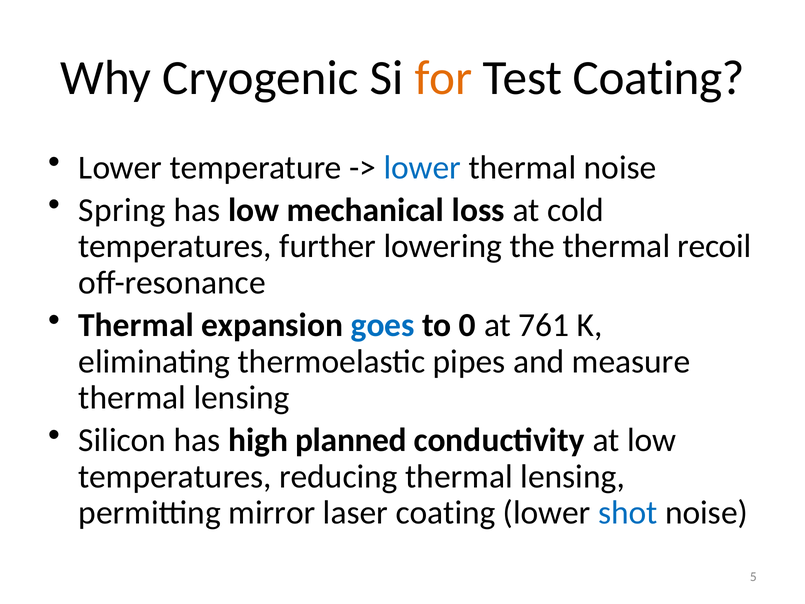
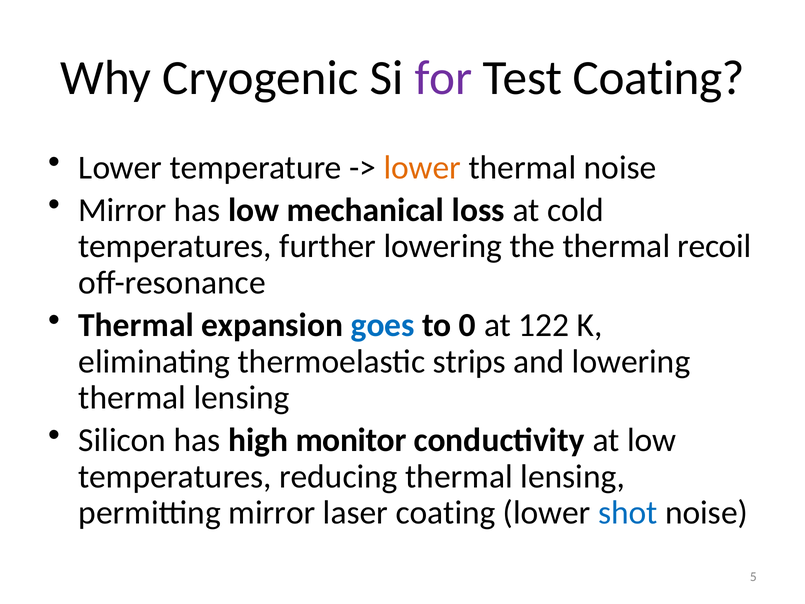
for colour: orange -> purple
lower at (422, 167) colour: blue -> orange
Spring at (122, 210): Spring -> Mirror
761: 761 -> 122
pipes: pipes -> strips
and measure: measure -> lowering
planned: planned -> monitor
